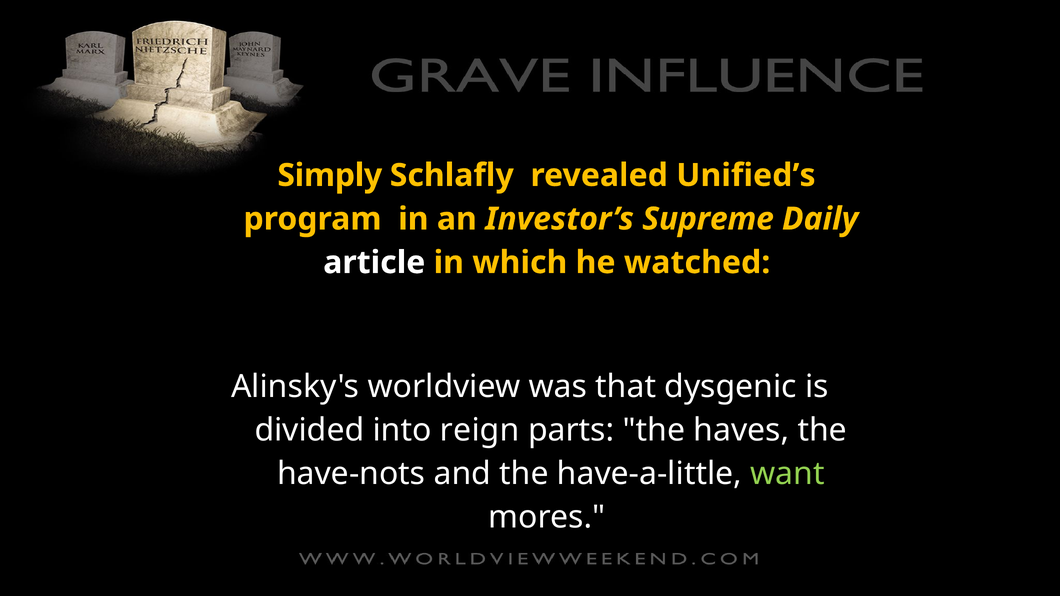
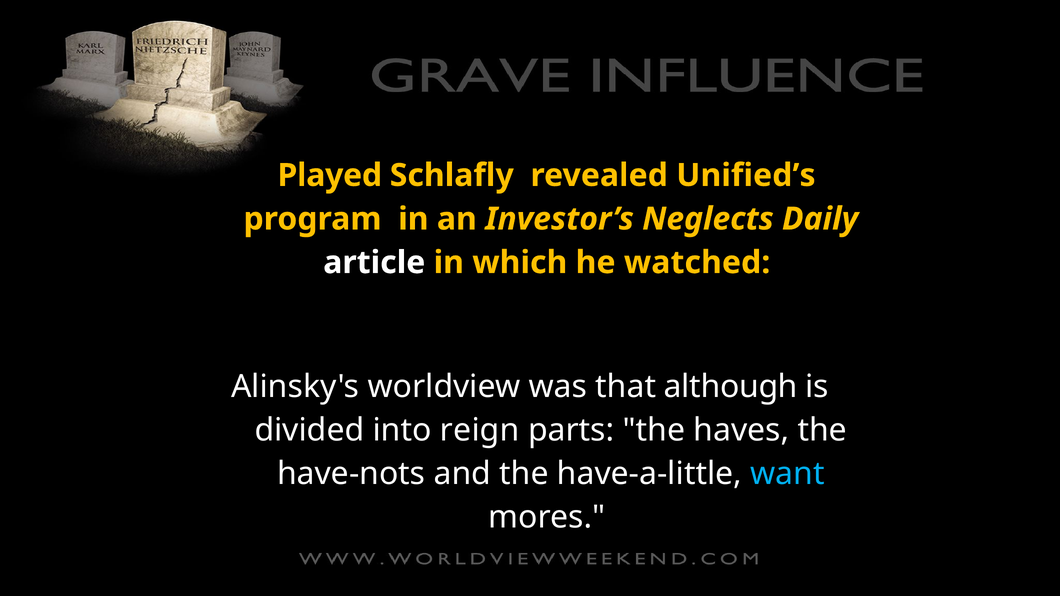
Simply: Simply -> Played
Supreme: Supreme -> Neglects
dysgenic: dysgenic -> although
want colour: light green -> light blue
